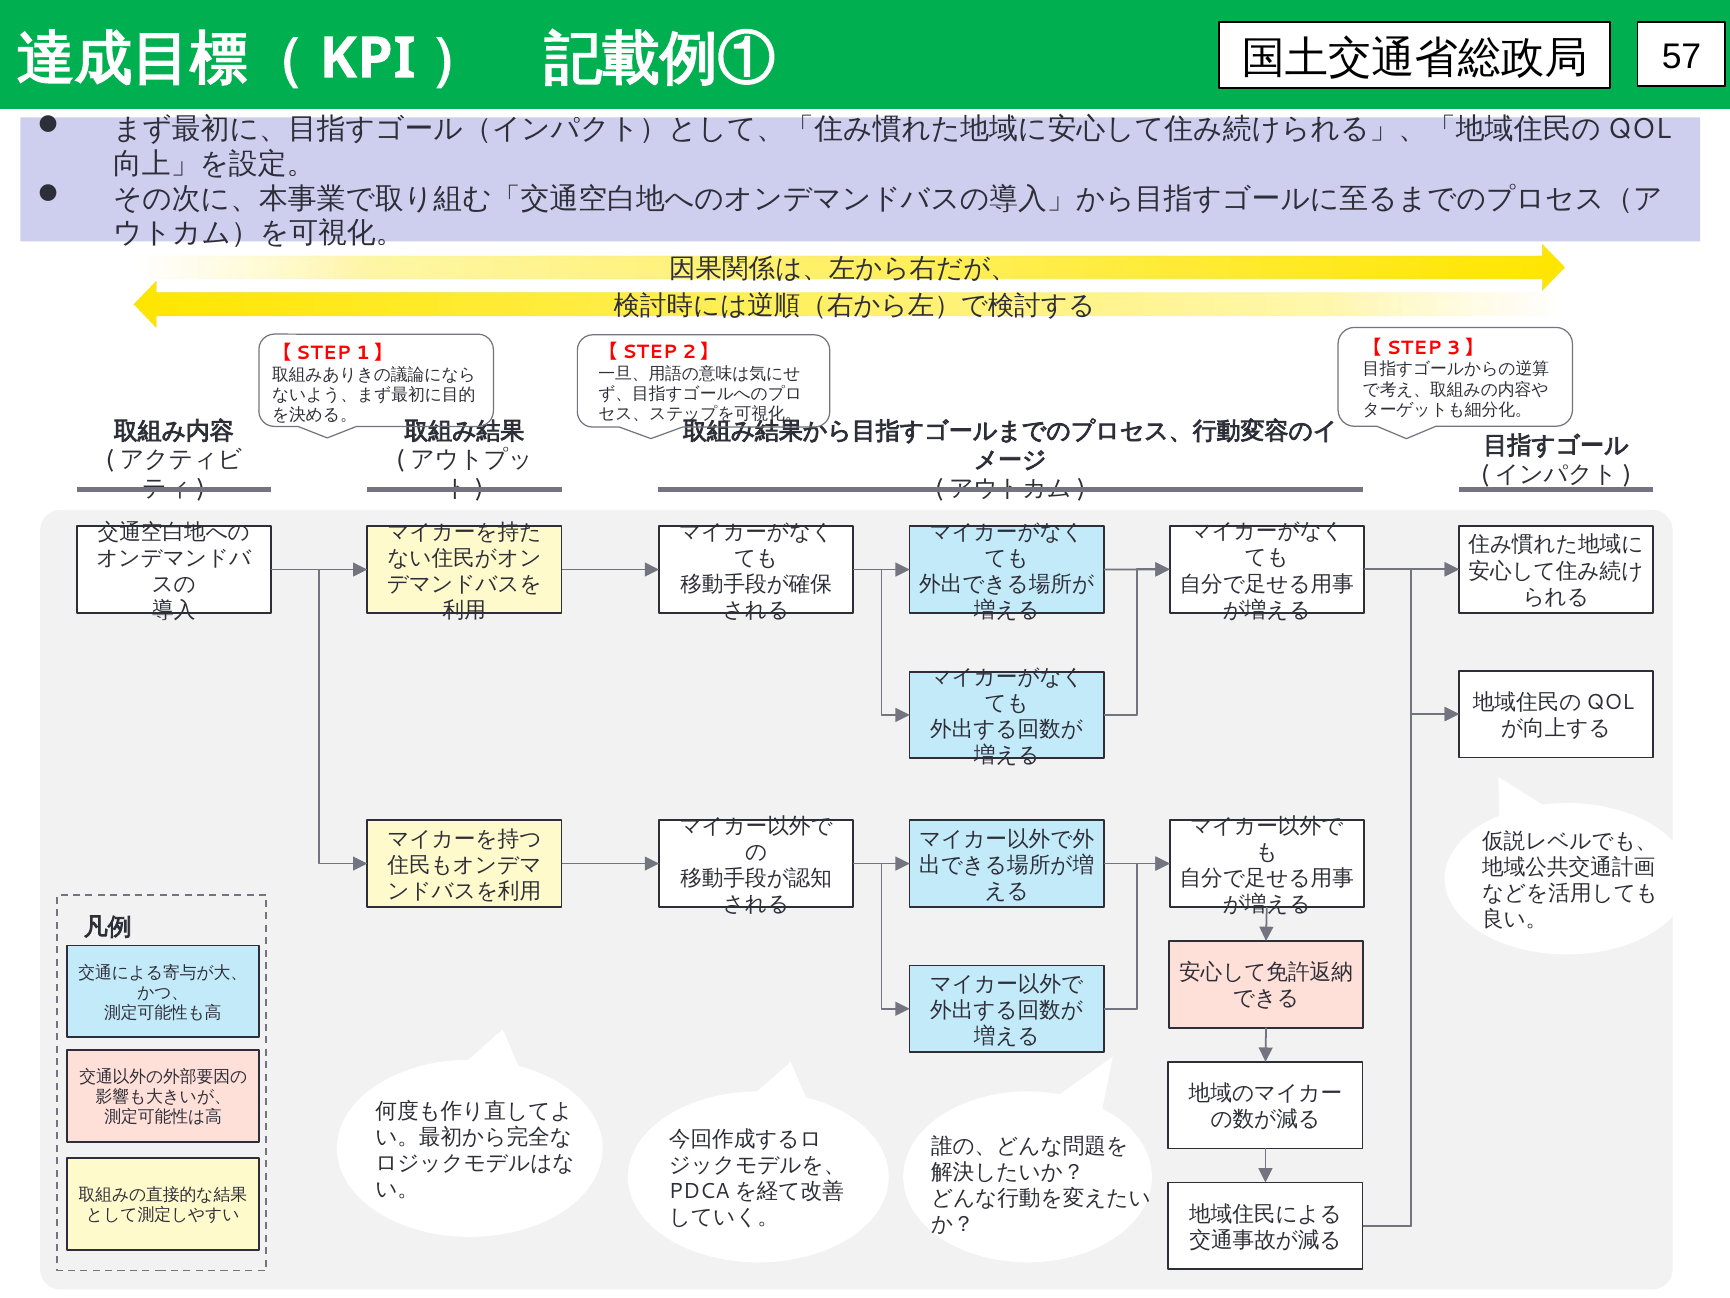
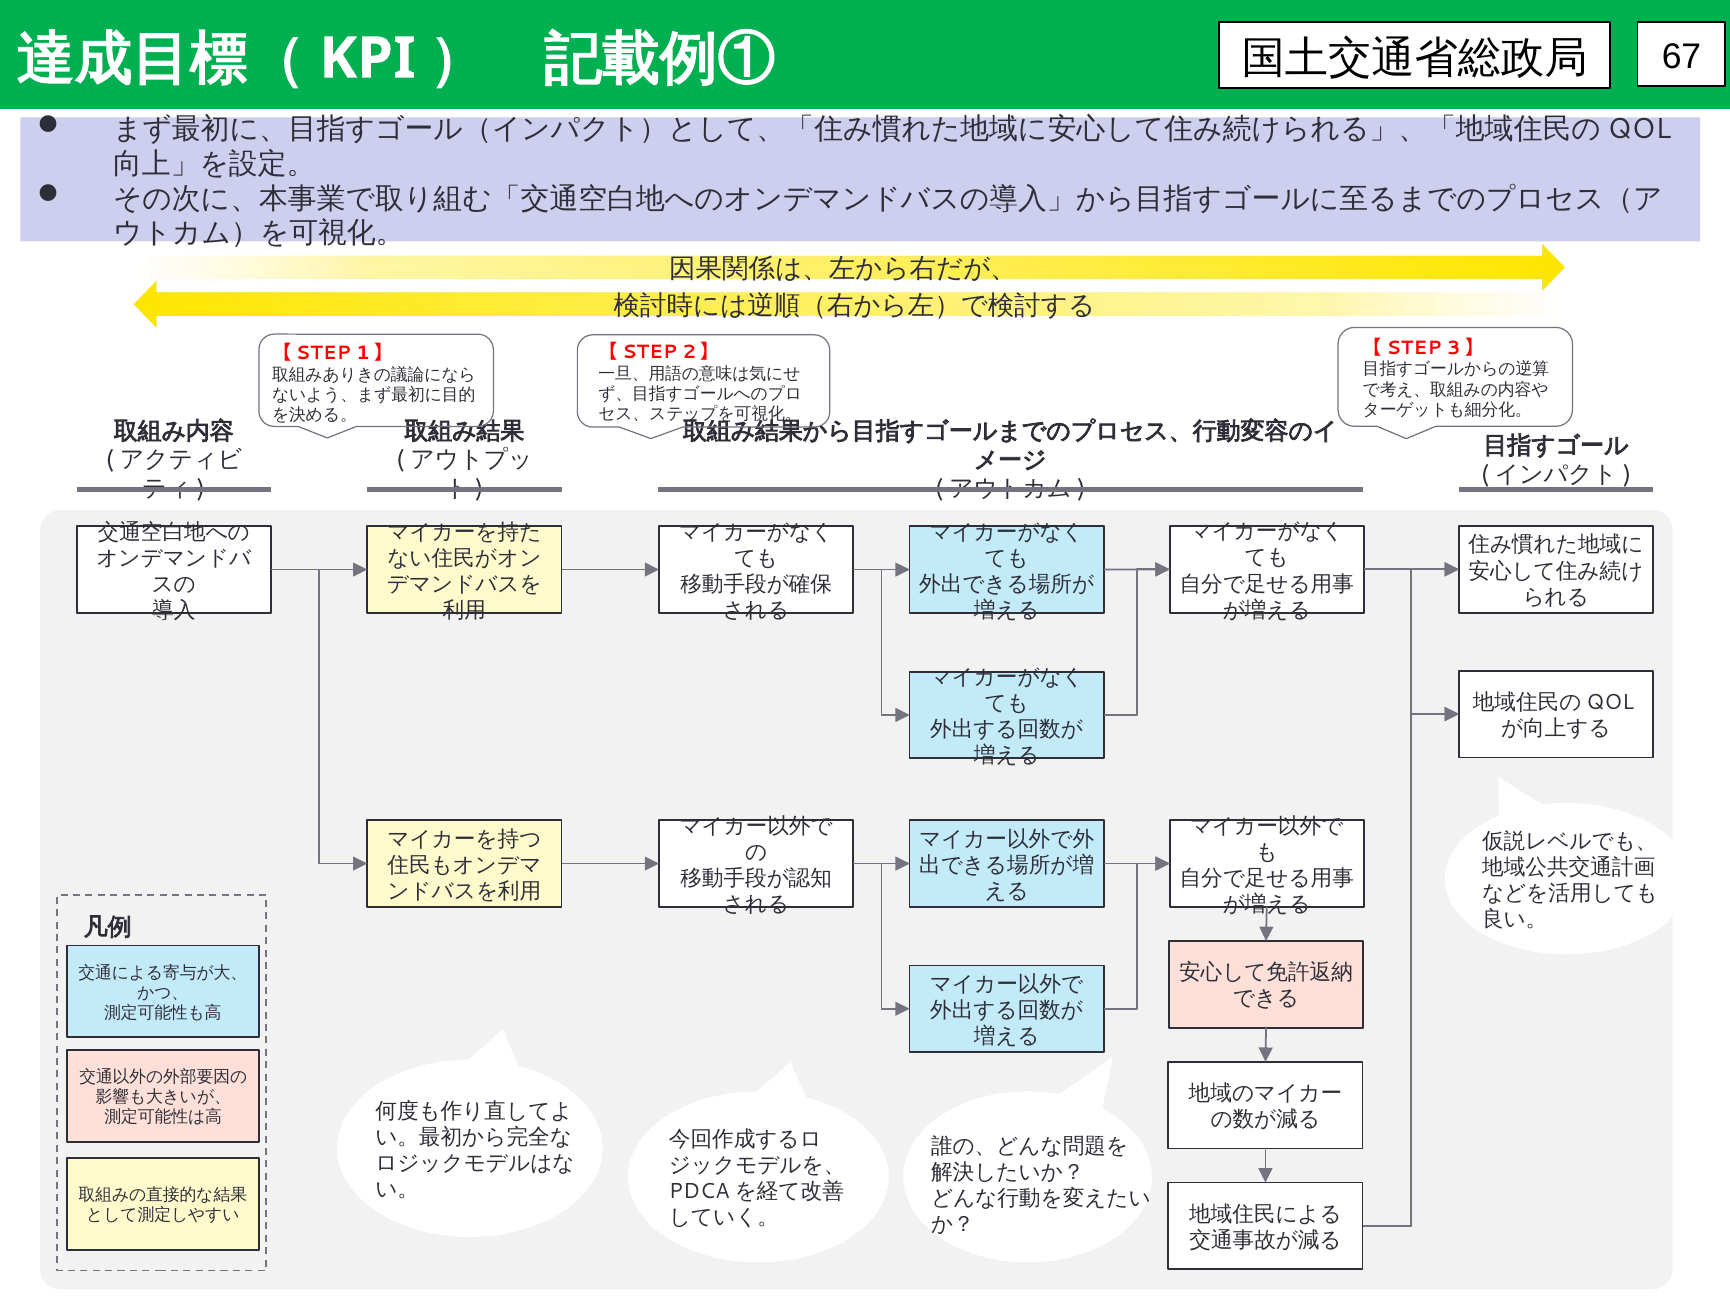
57: 57 -> 67
